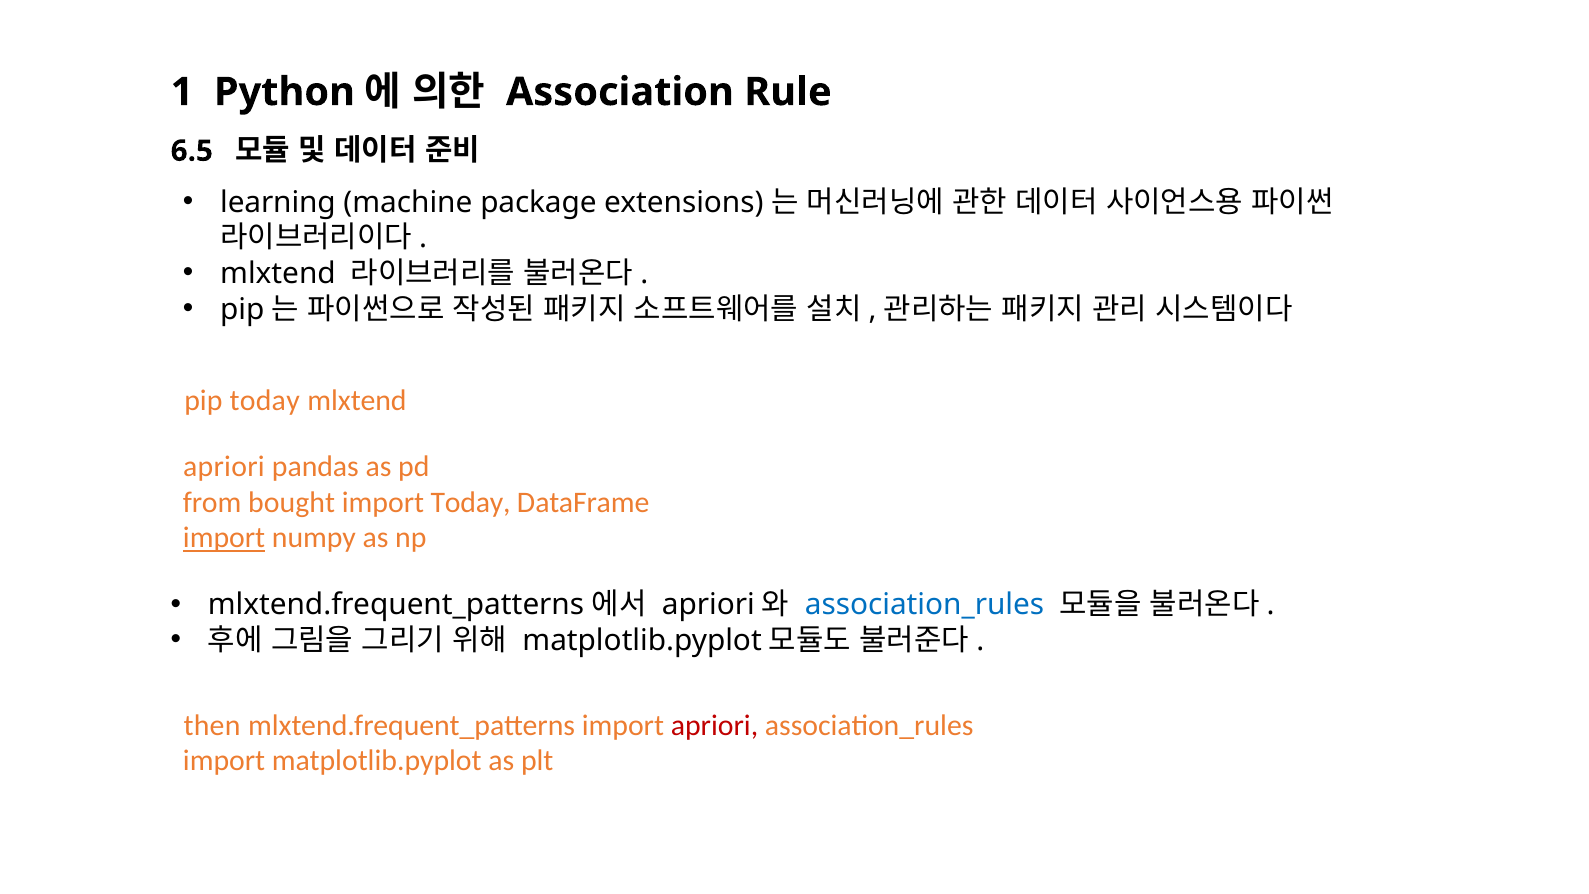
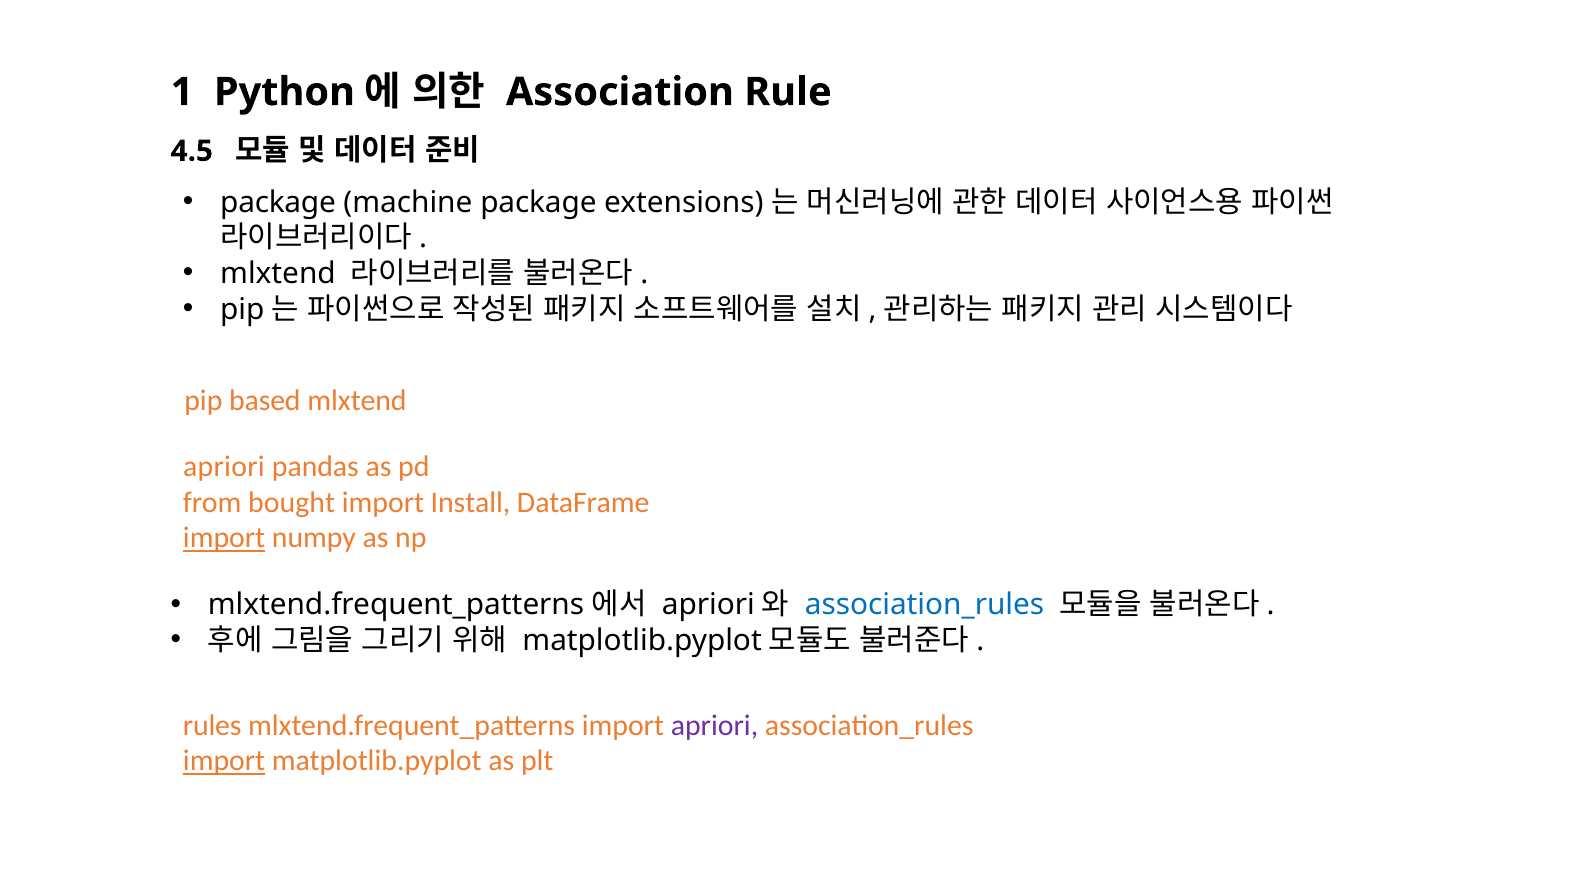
6.5: 6.5 -> 4.5
learning at (278, 202): learning -> package
pip today: today -> based
import Today: Today -> Install
then: then -> rules
apriori at (715, 725) colour: red -> purple
import at (224, 761) underline: none -> present
